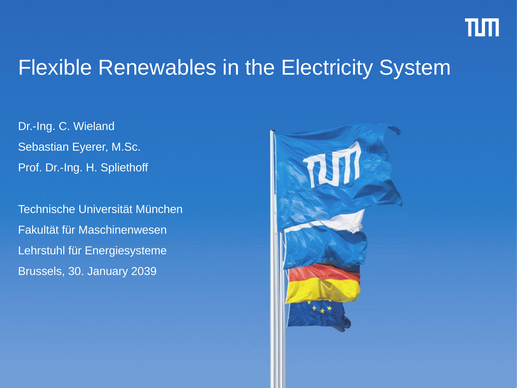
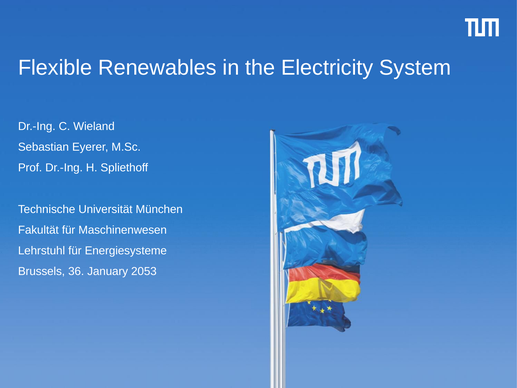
30: 30 -> 36
2039: 2039 -> 2053
